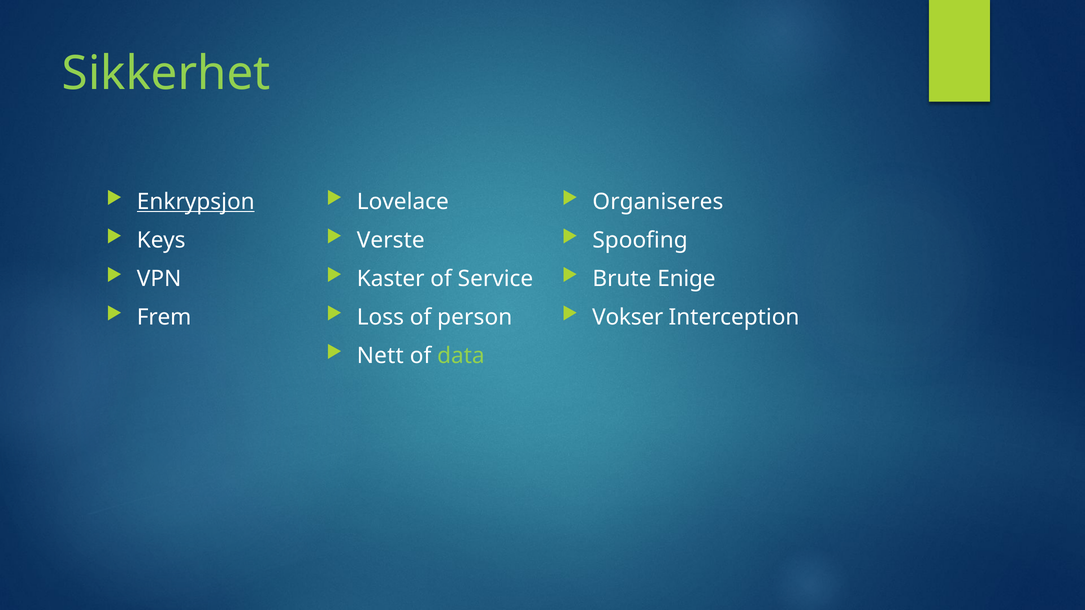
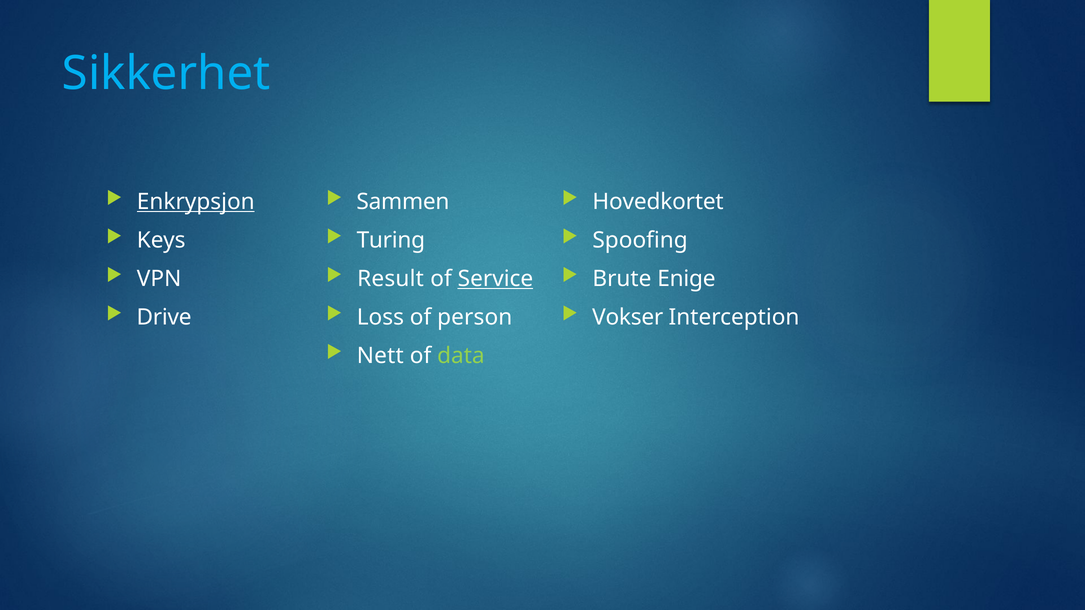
Sikkerhet colour: light green -> light blue
Lovelace: Lovelace -> Sammen
Organiseres: Organiseres -> Hovedkortet
Verste: Verste -> Turing
Kaster: Kaster -> Result
Service underline: none -> present
Frem: Frem -> Drive
